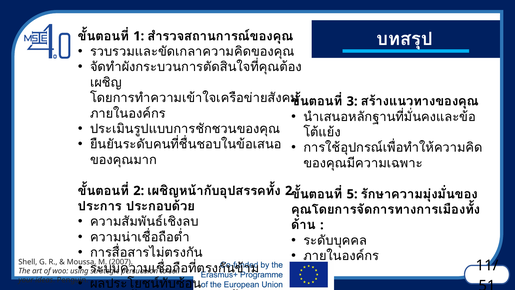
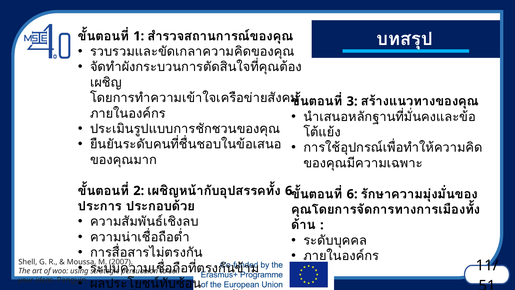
2 at (289, 191): 2 -> 6
5 at (352, 194): 5 -> 6
